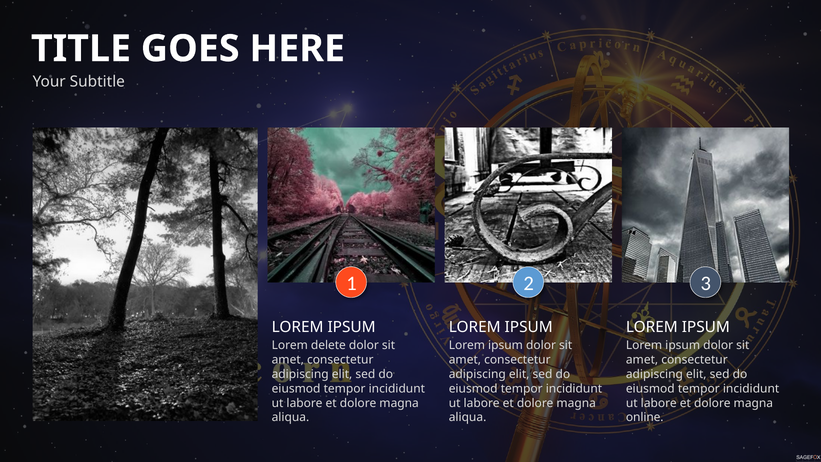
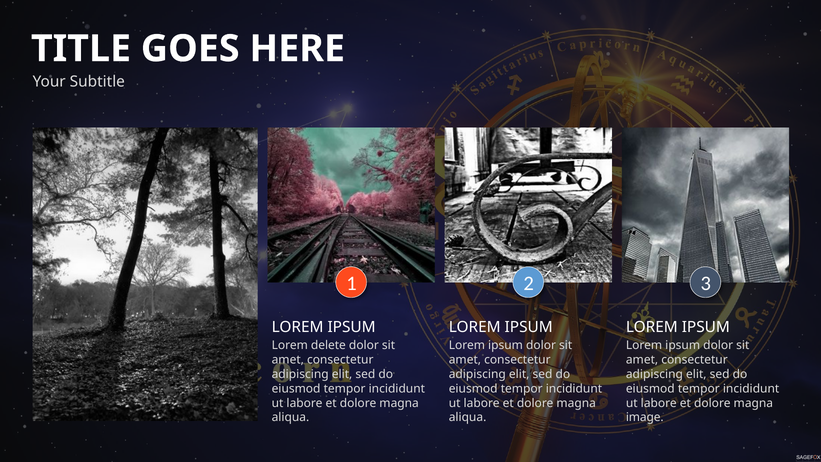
online: online -> image
